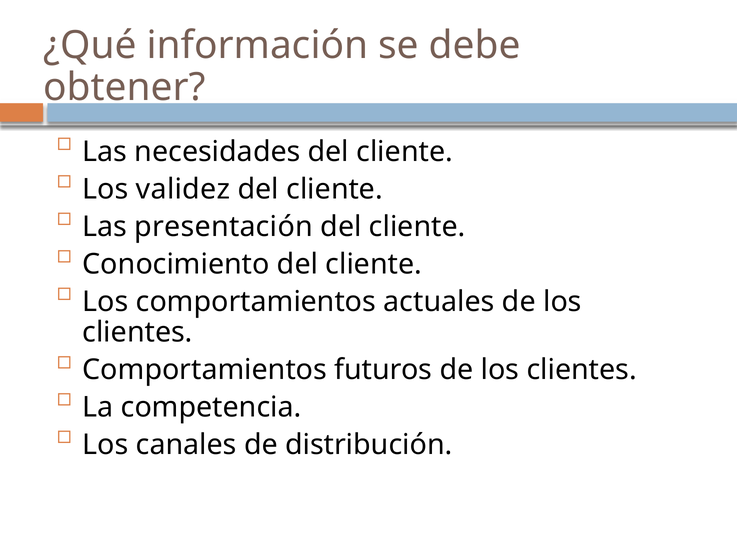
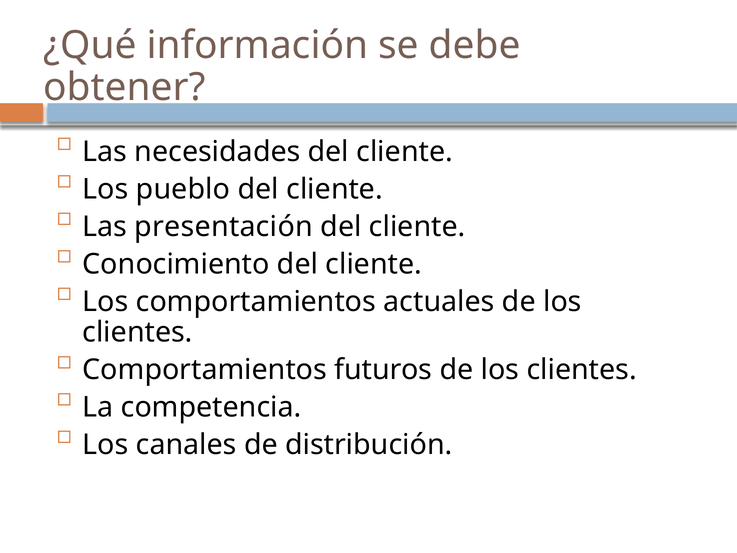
validez: validez -> pueblo
